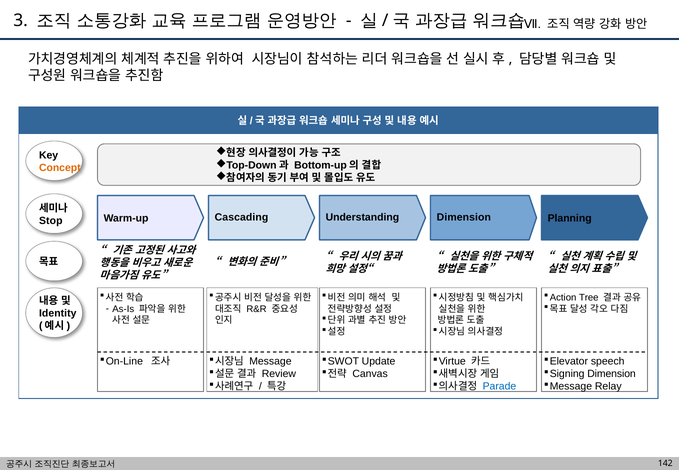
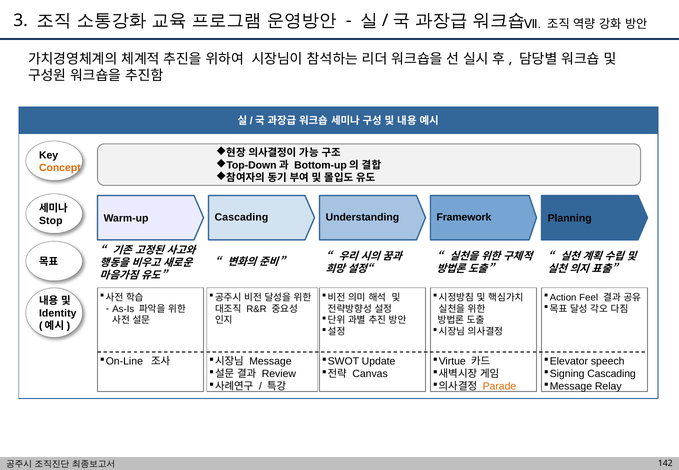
Understanding Dimension: Dimension -> Framework
Tree: Tree -> Feel
Dimension at (612, 374): Dimension -> Cascading
Parade colour: blue -> orange
